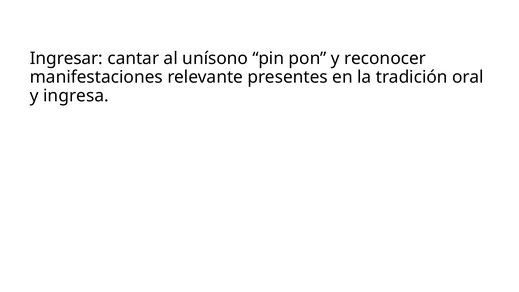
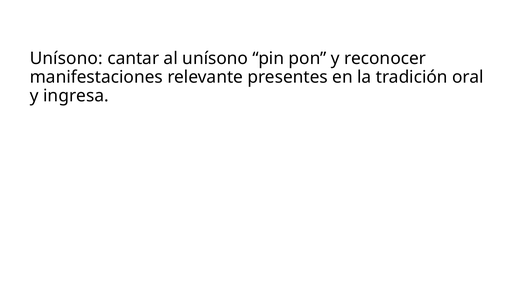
Ingresar at (66, 59): Ingresar -> Unísono
